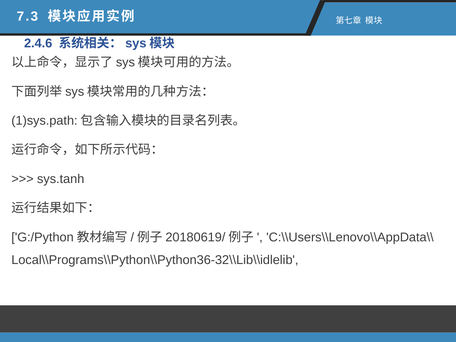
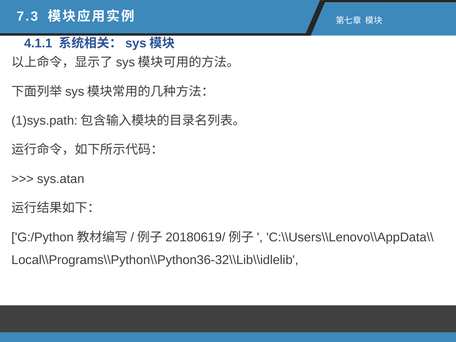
2.4.6: 2.4.6 -> 4.1.1
sys.tanh: sys.tanh -> sys.atan
